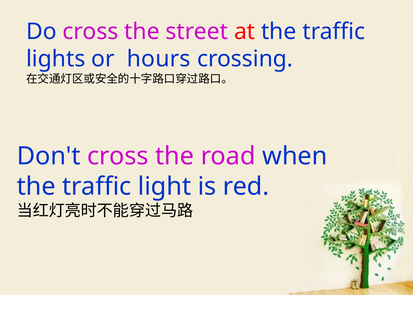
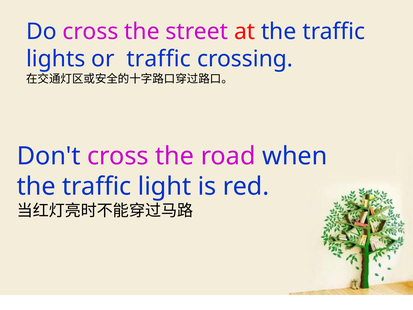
or hours: hours -> traffic
